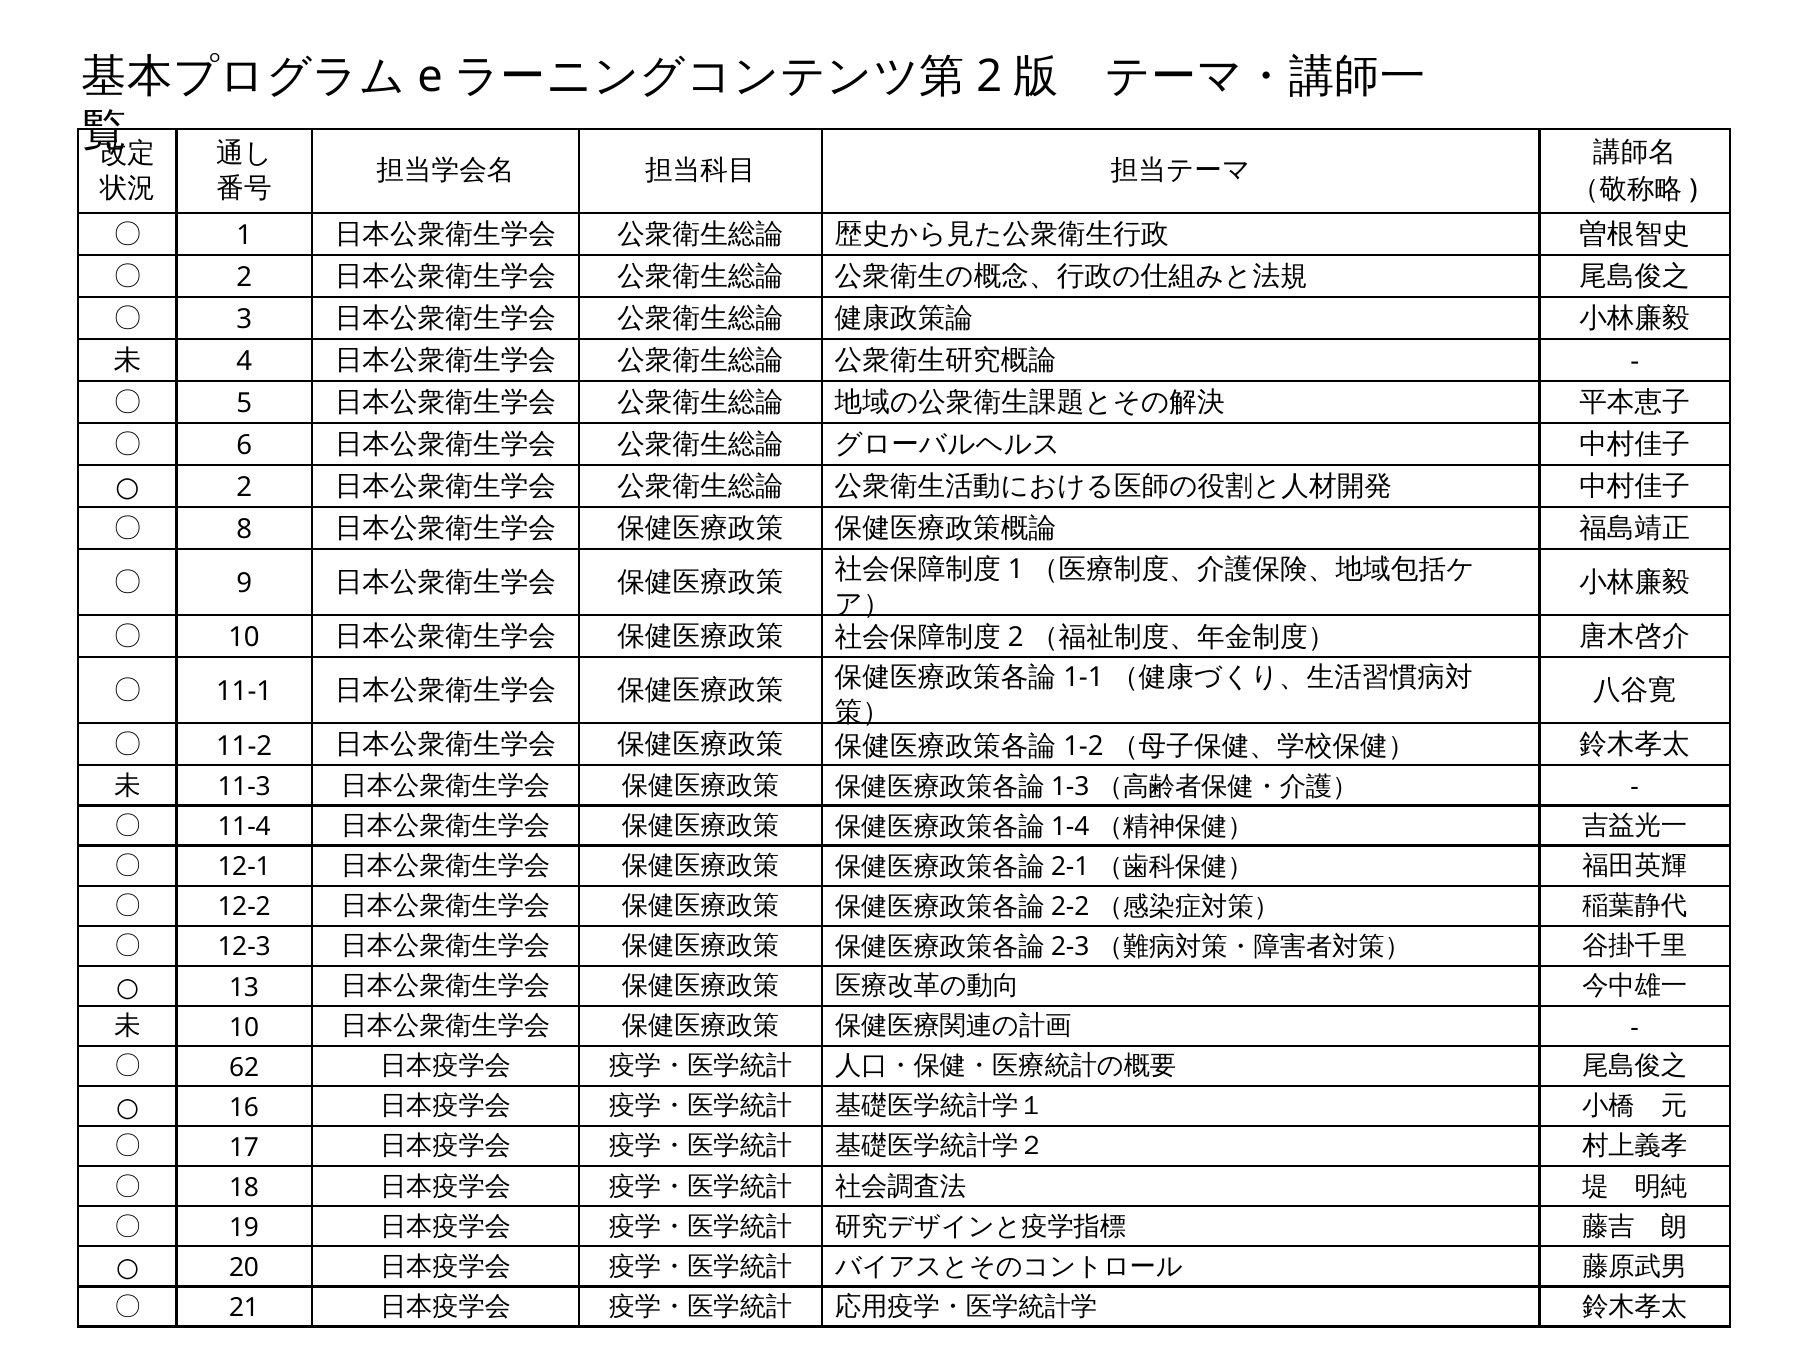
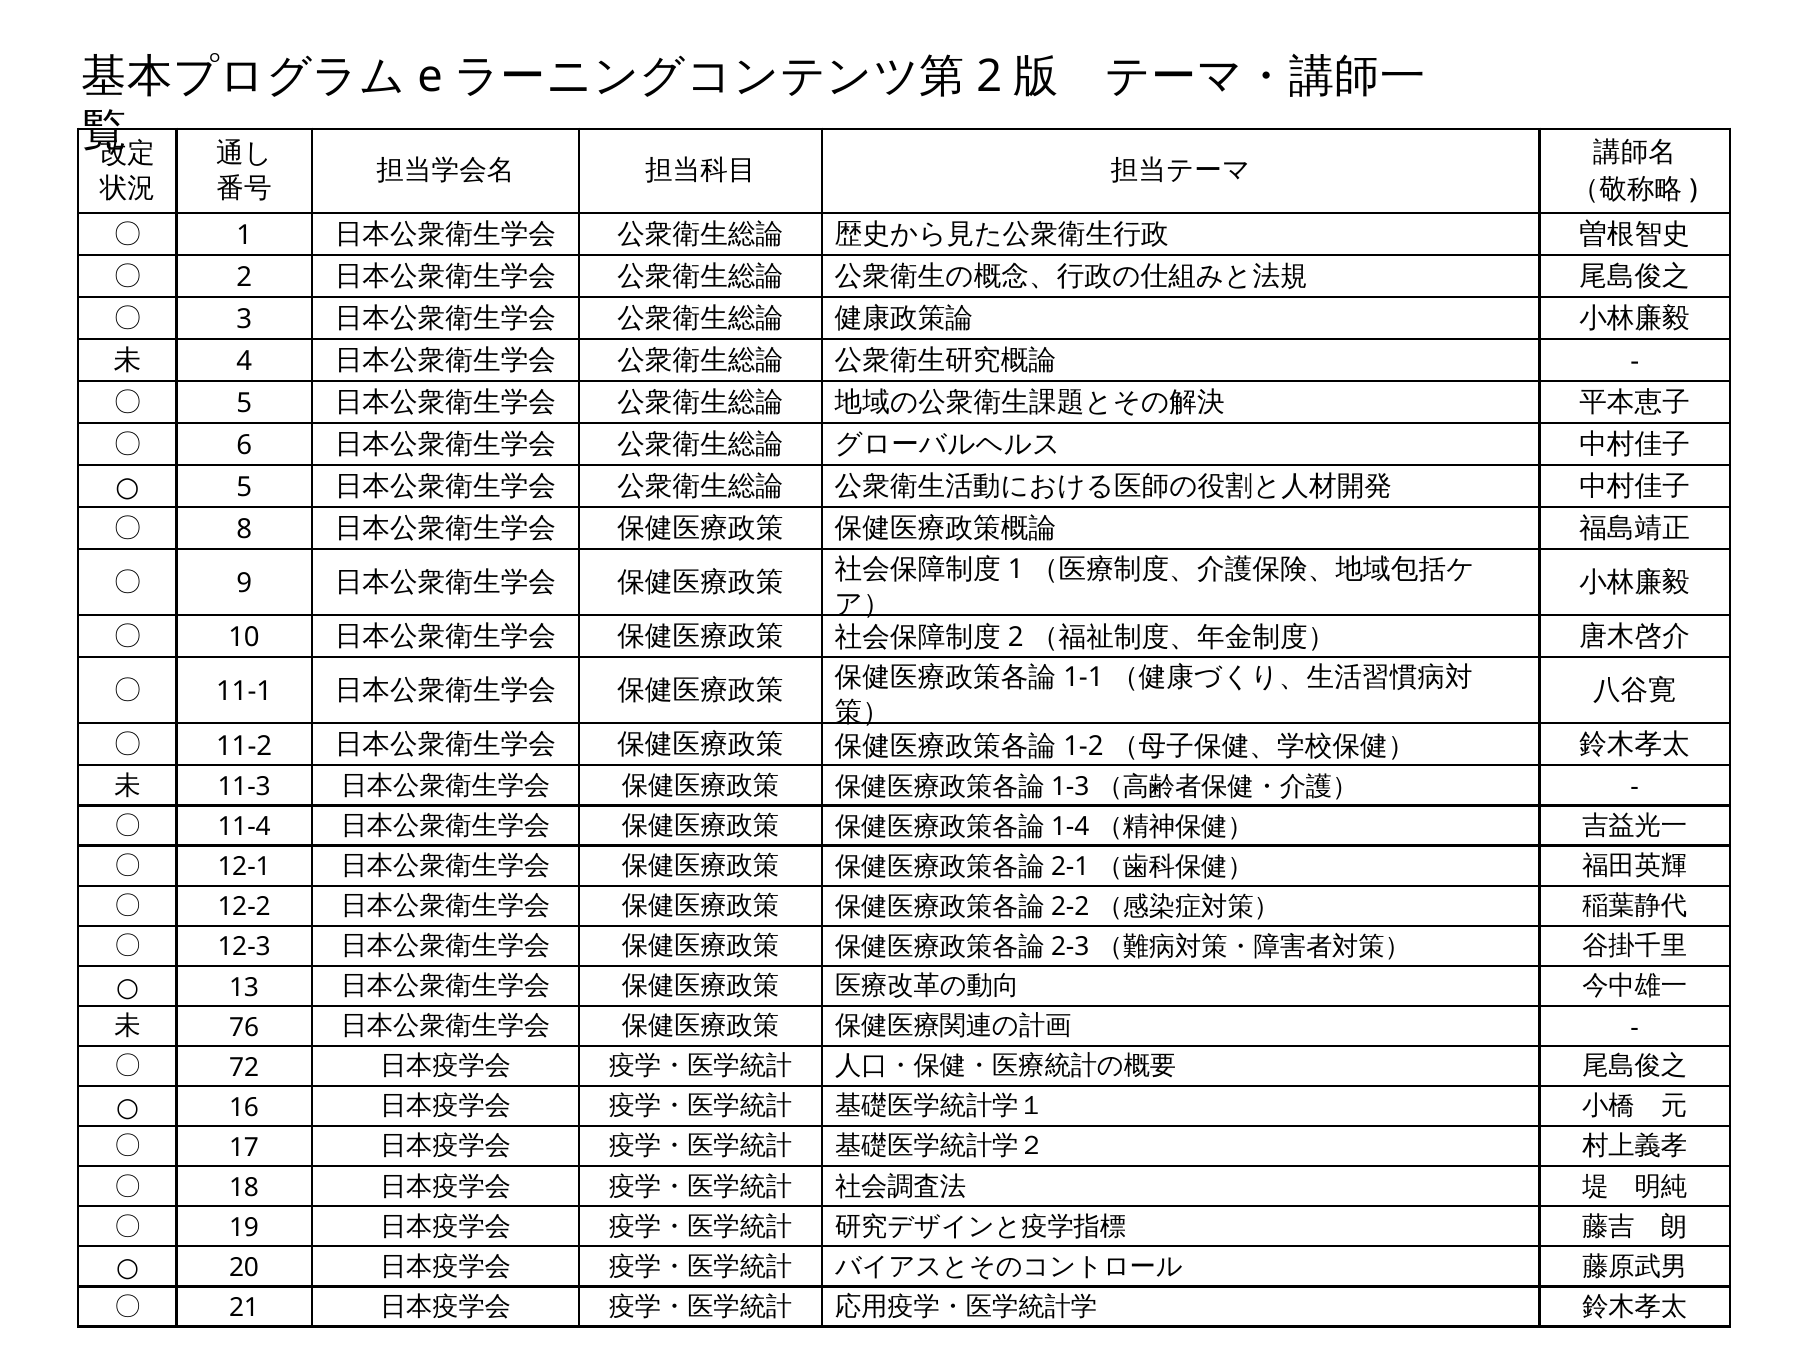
2 at (244, 487): 2 -> 5
10 at (244, 1028): 10 -> 76
62: 62 -> 72
